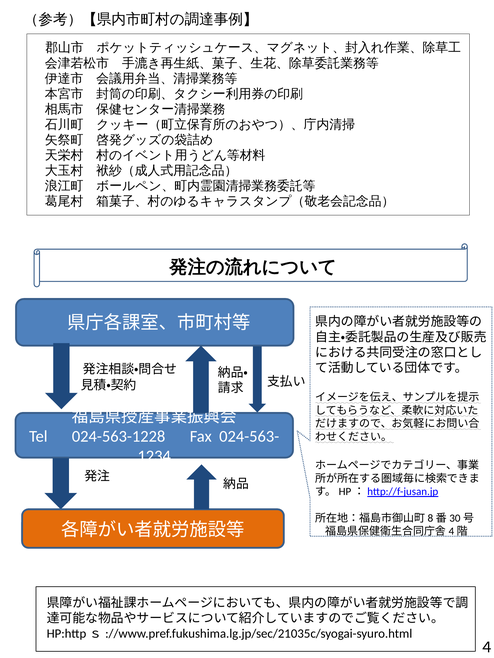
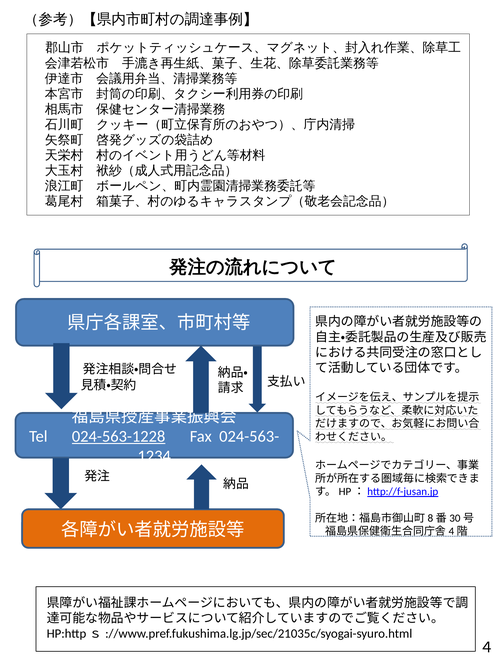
024-563-1228 underline: none -> present
